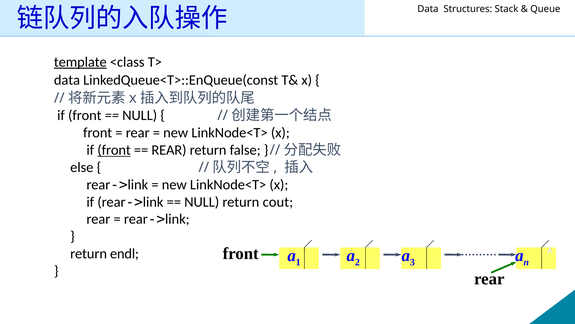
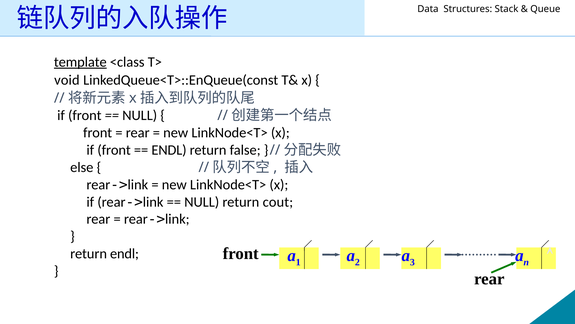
data at (67, 80): data -> void
front at (114, 150) underline: present -> none
REAR at (169, 150): REAR -> ENDL
